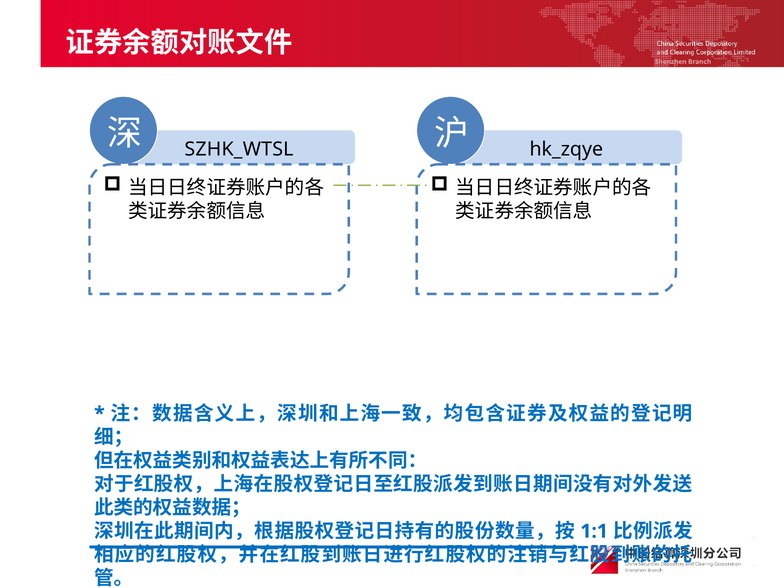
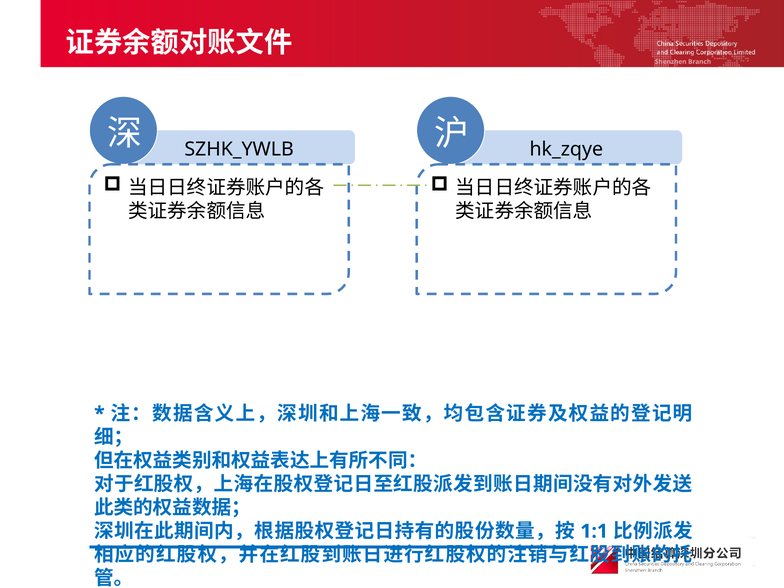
SZHK_WTSL: SZHK_WTSL -> SZHK_YWLB
